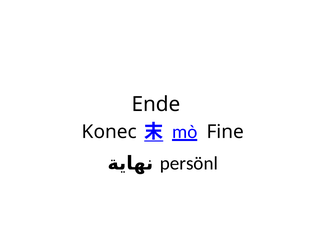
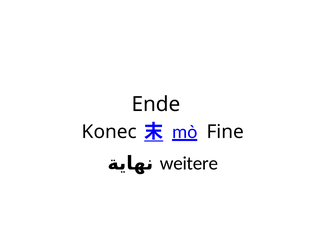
persönl: persönl -> weitere
